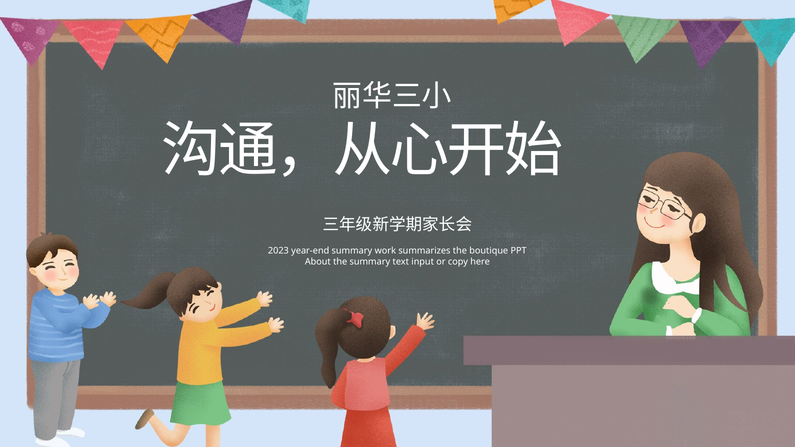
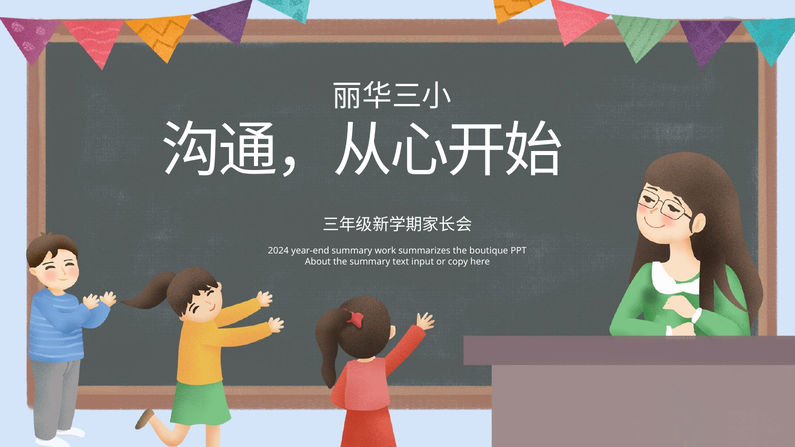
2023: 2023 -> 2024
